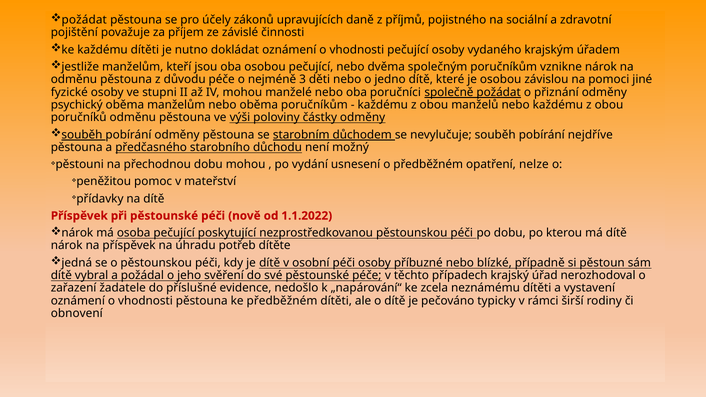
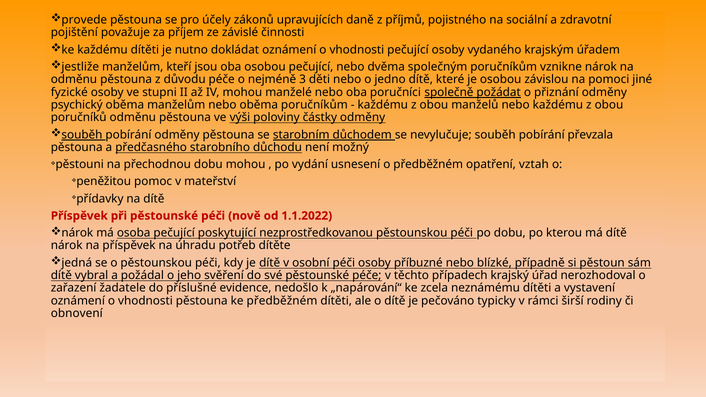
požádat at (84, 20): požádat -> provede
nejdříve: nejdříve -> převzala
nelze: nelze -> vztah
